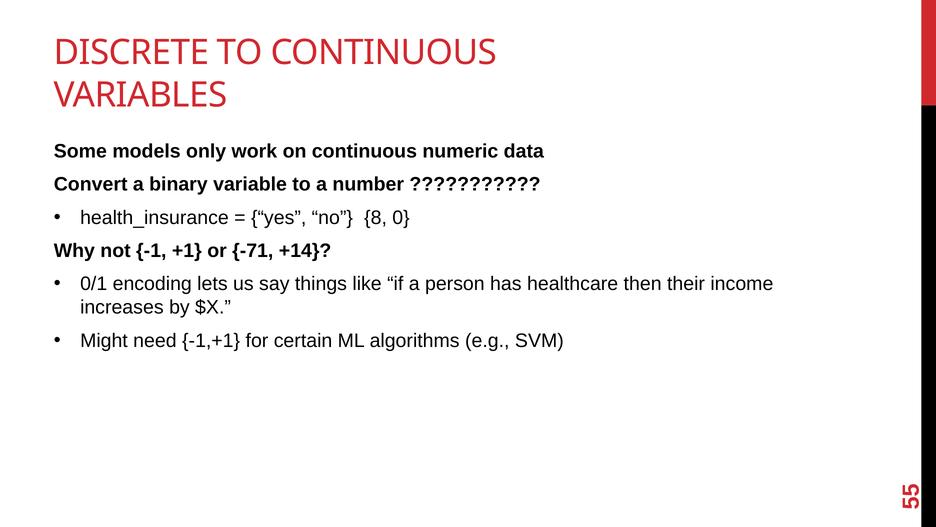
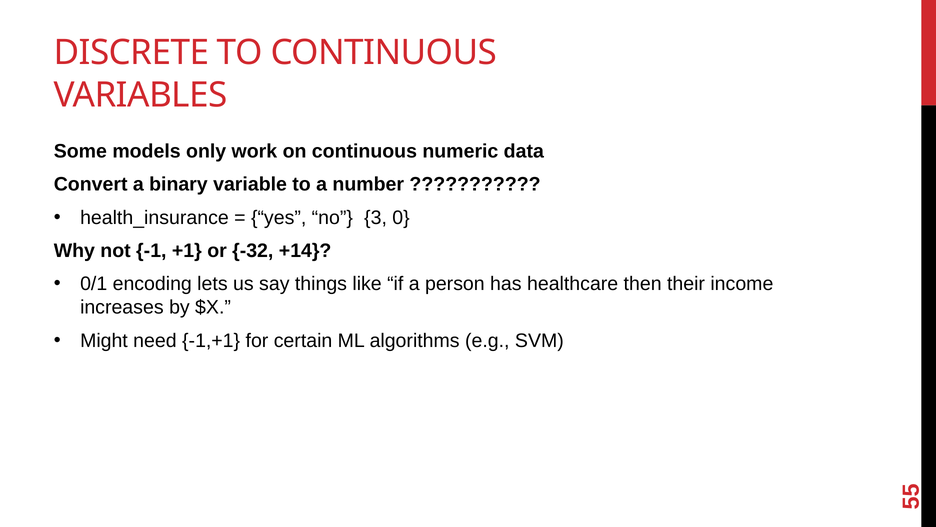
8: 8 -> 3
-71: -71 -> -32
